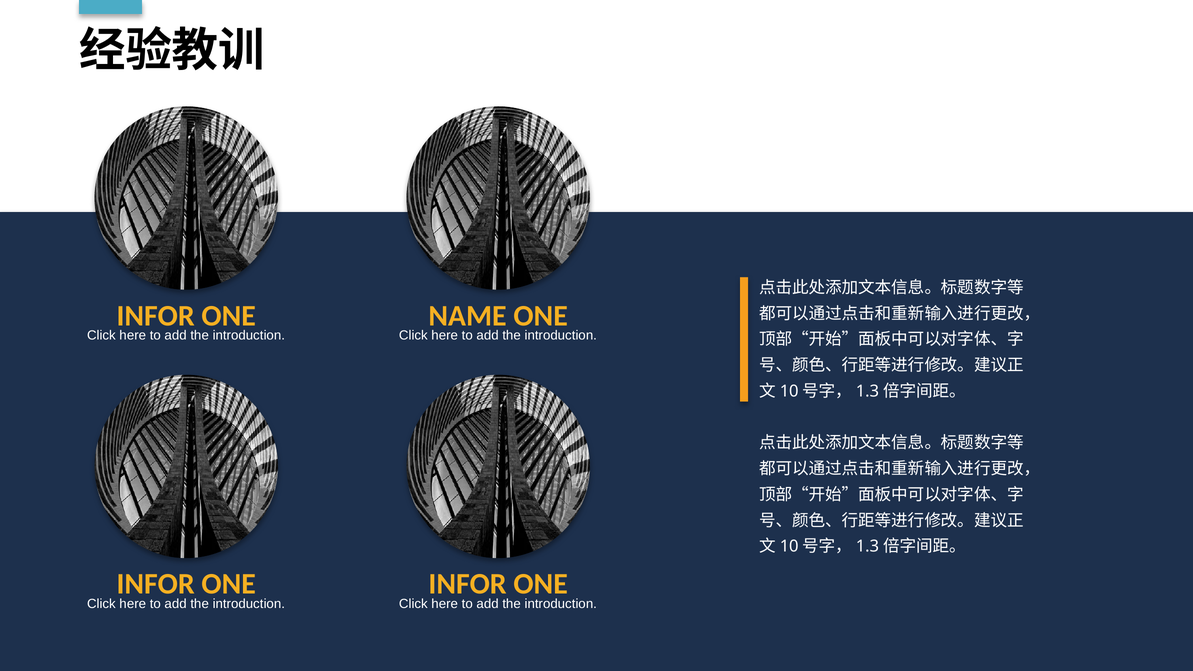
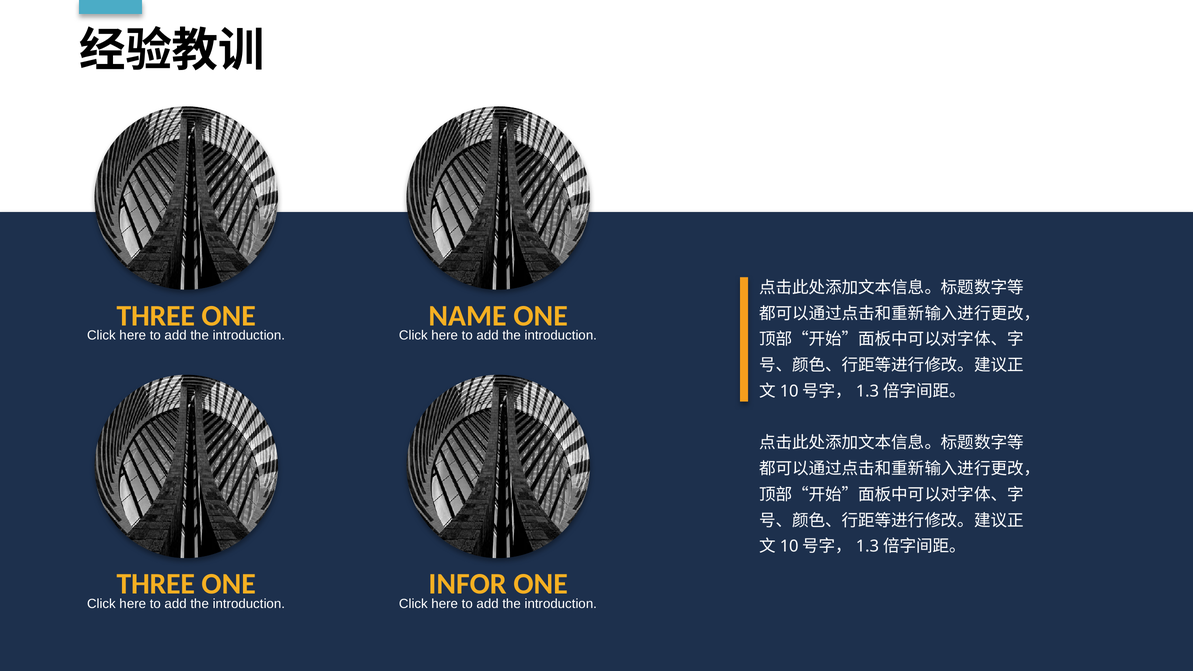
INFOR at (156, 316): INFOR -> THREE
INFOR at (156, 584): INFOR -> THREE
